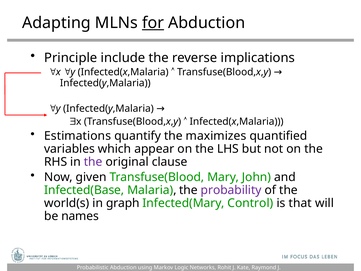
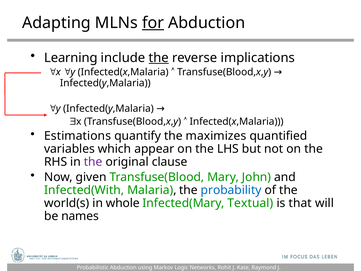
Principle: Principle -> Learning
the at (159, 58) underline: none -> present
Infected(Base: Infected(Base -> Infected(With
probability colour: purple -> blue
graph: graph -> whole
Control: Control -> Textual
